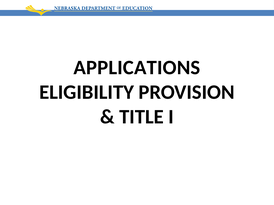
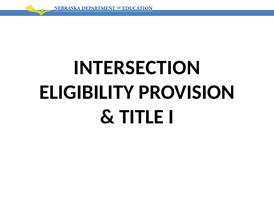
APPLICATIONS: APPLICATIONS -> INTERSECTION
